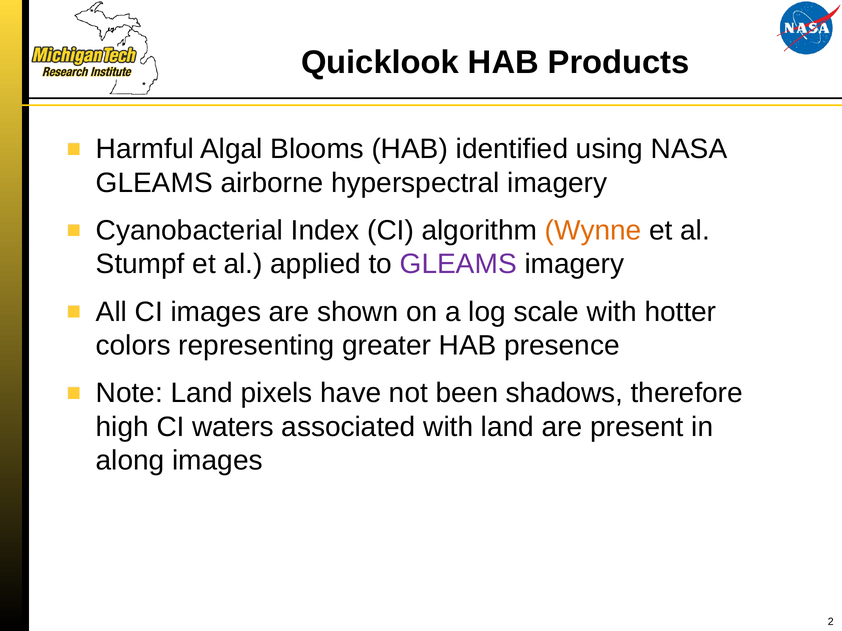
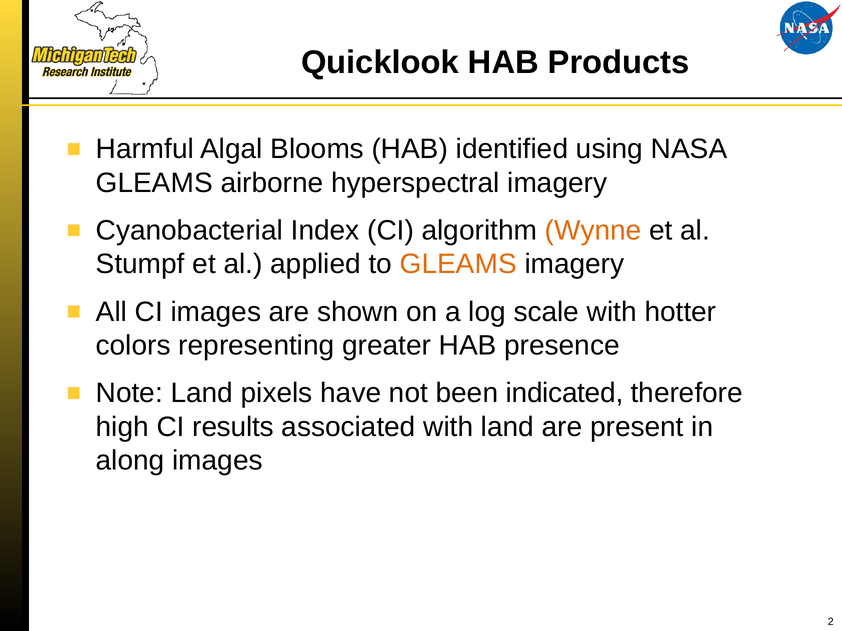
GLEAMS at (458, 264) colour: purple -> orange
shadows: shadows -> indicated
waters: waters -> results
